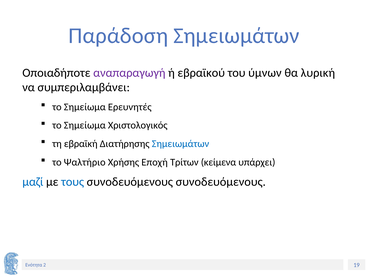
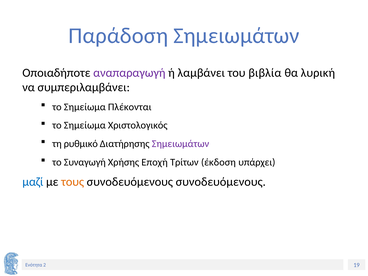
εβραϊκού: εβραϊκού -> λαμβάνει
ύμνων: ύμνων -> βιβλία
Ερευνητές: Ερευνητές -> Πλέκονται
εβραϊκή: εβραϊκή -> ρυθμικό
Σημειωμάτων at (180, 144) colour: blue -> purple
Ψαλτήριο: Ψαλτήριο -> Συναγωγή
κείμενα: κείμενα -> έκδοση
τους colour: blue -> orange
